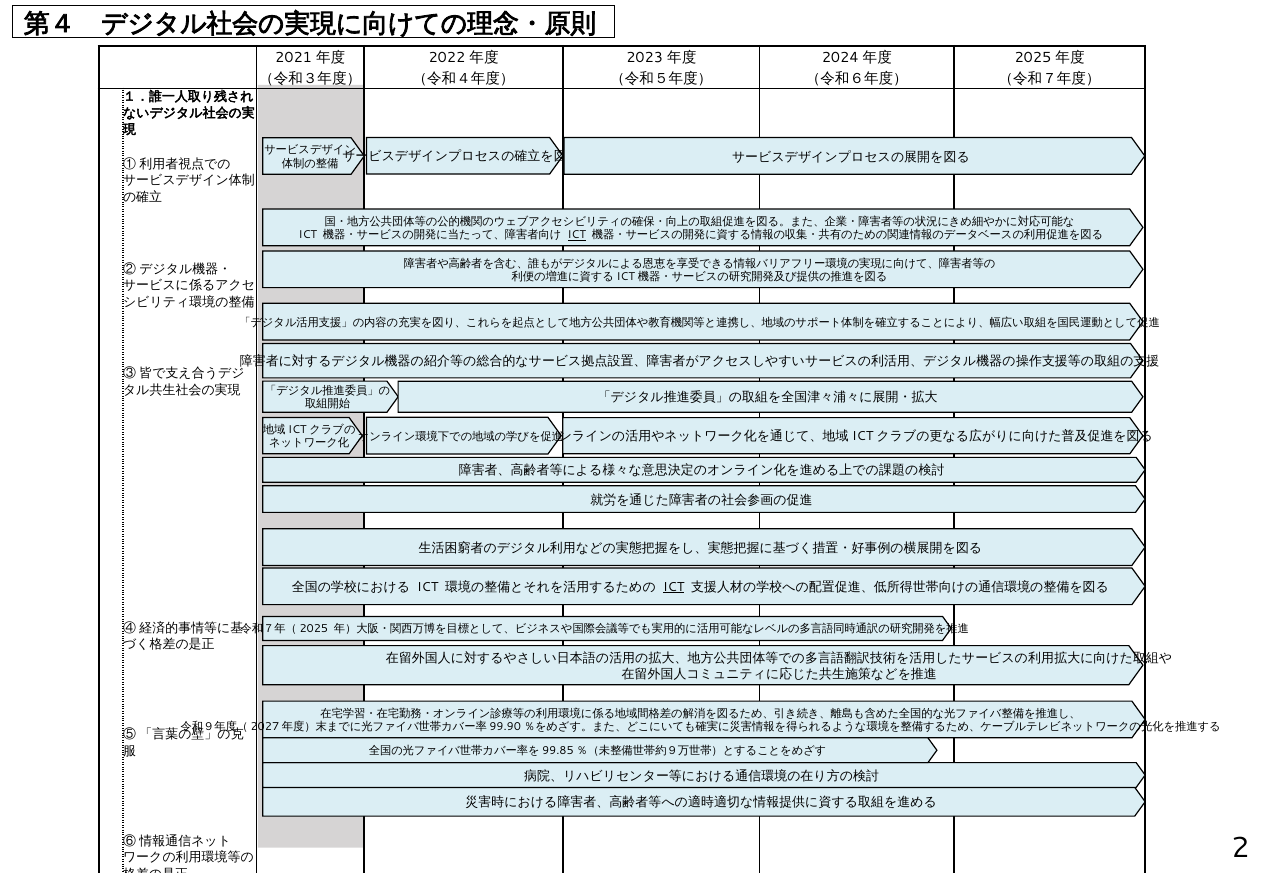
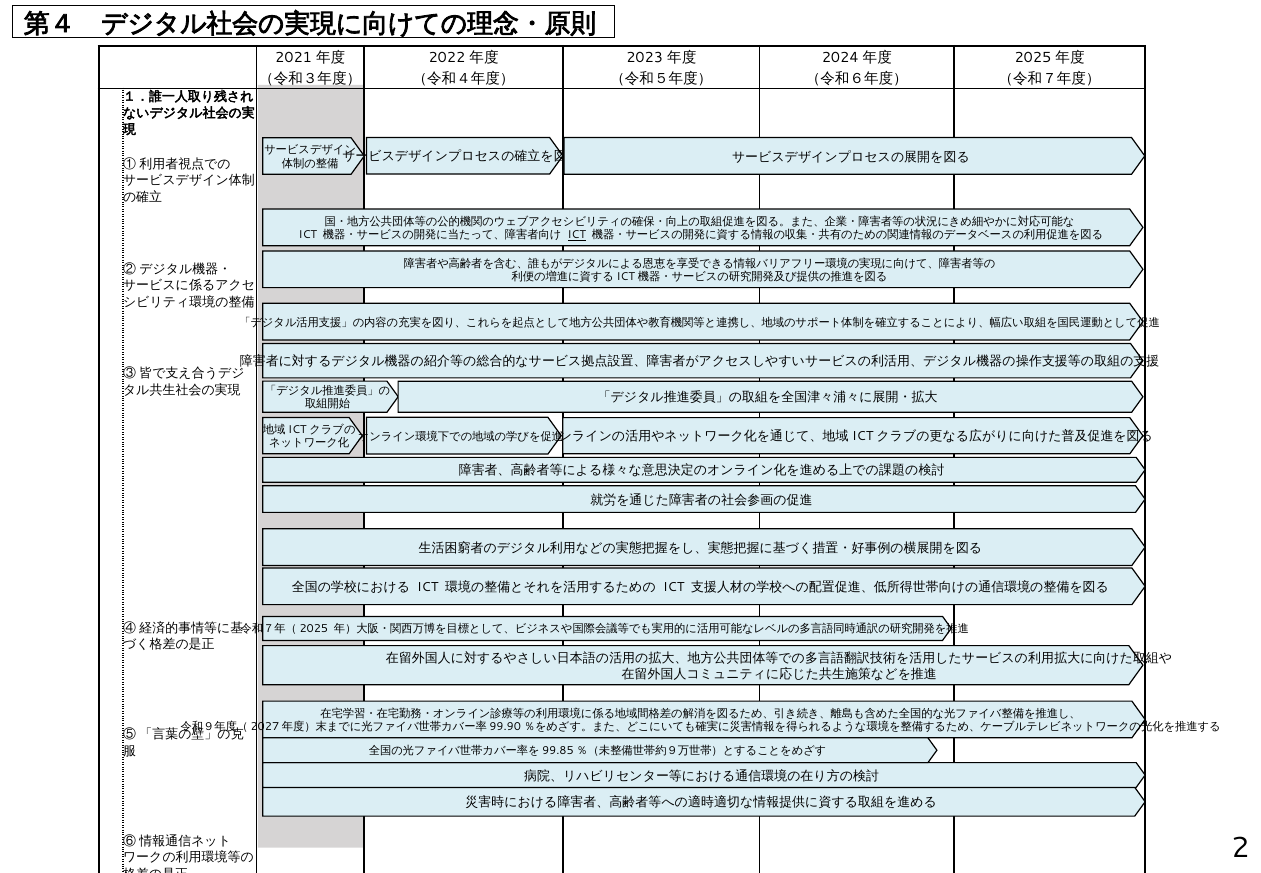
ICT at (674, 587) underline: present -> none
